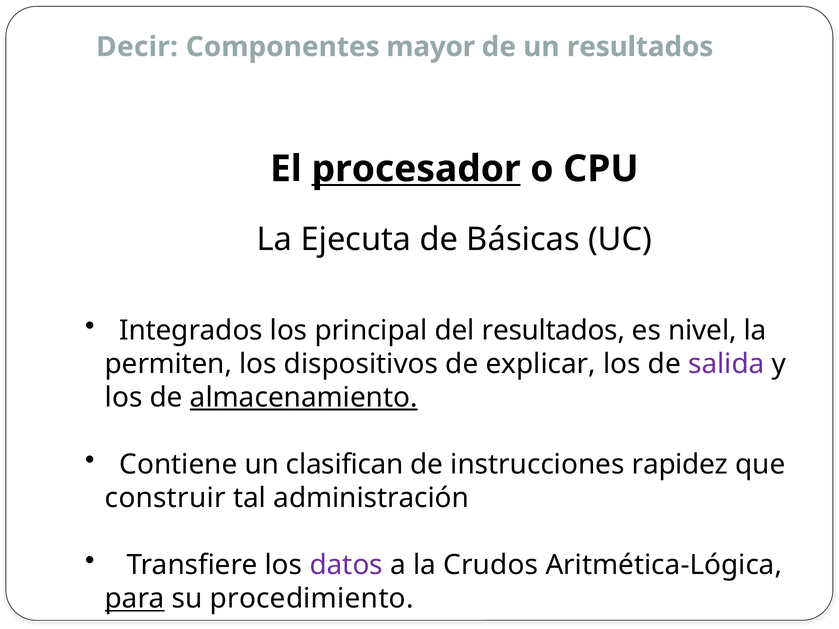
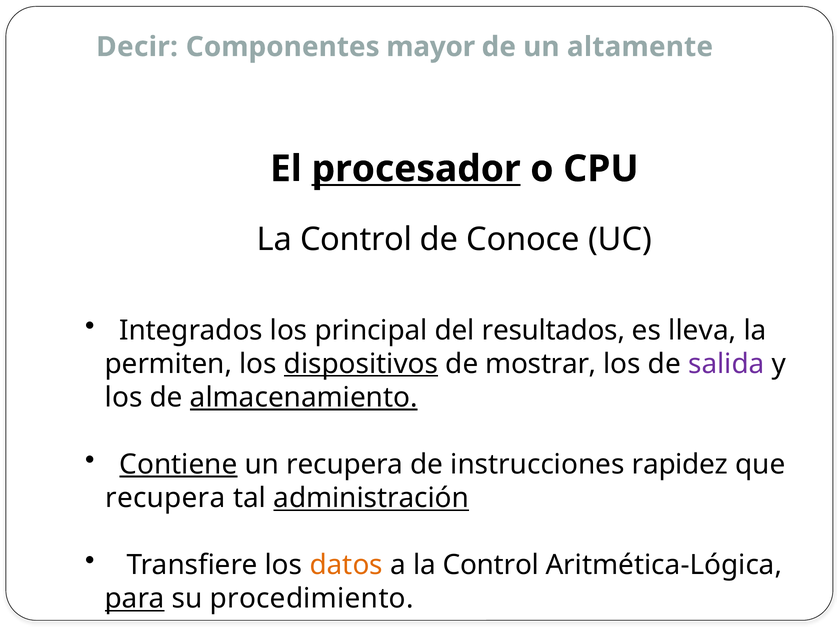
un resultados: resultados -> altamente
Ejecuta at (356, 240): Ejecuta -> Control
Básicas: Básicas -> Conoce
nivel: nivel -> lleva
dispositivos underline: none -> present
explicar: explicar -> mostrar
Contiene underline: none -> present
un clasifican: clasifican -> recupera
construir at (165, 498): construir -> recupera
administración underline: none -> present
datos colour: purple -> orange
a la Crudos: Crudos -> Control
